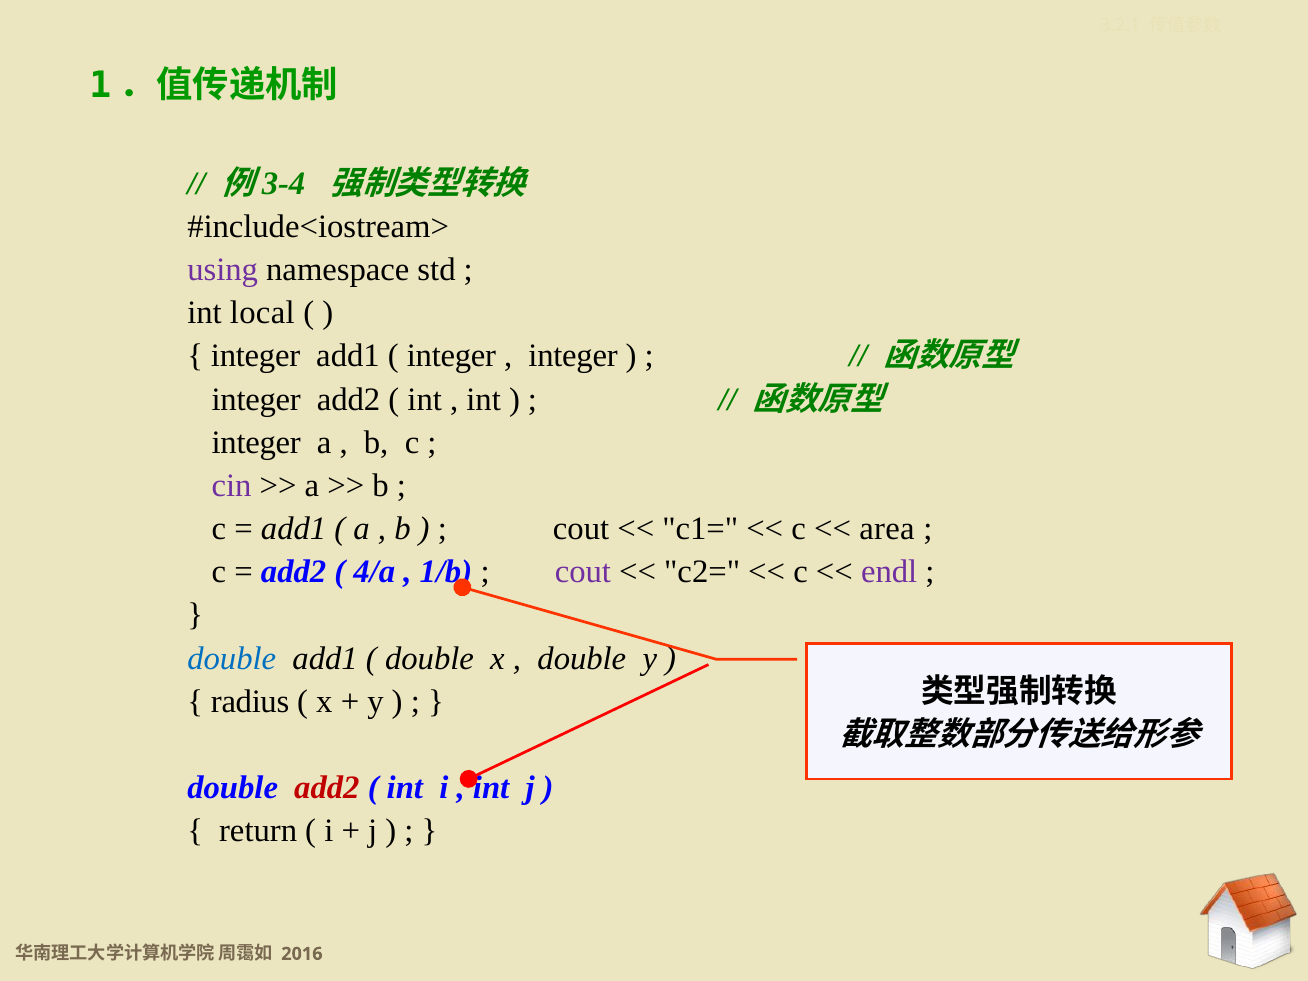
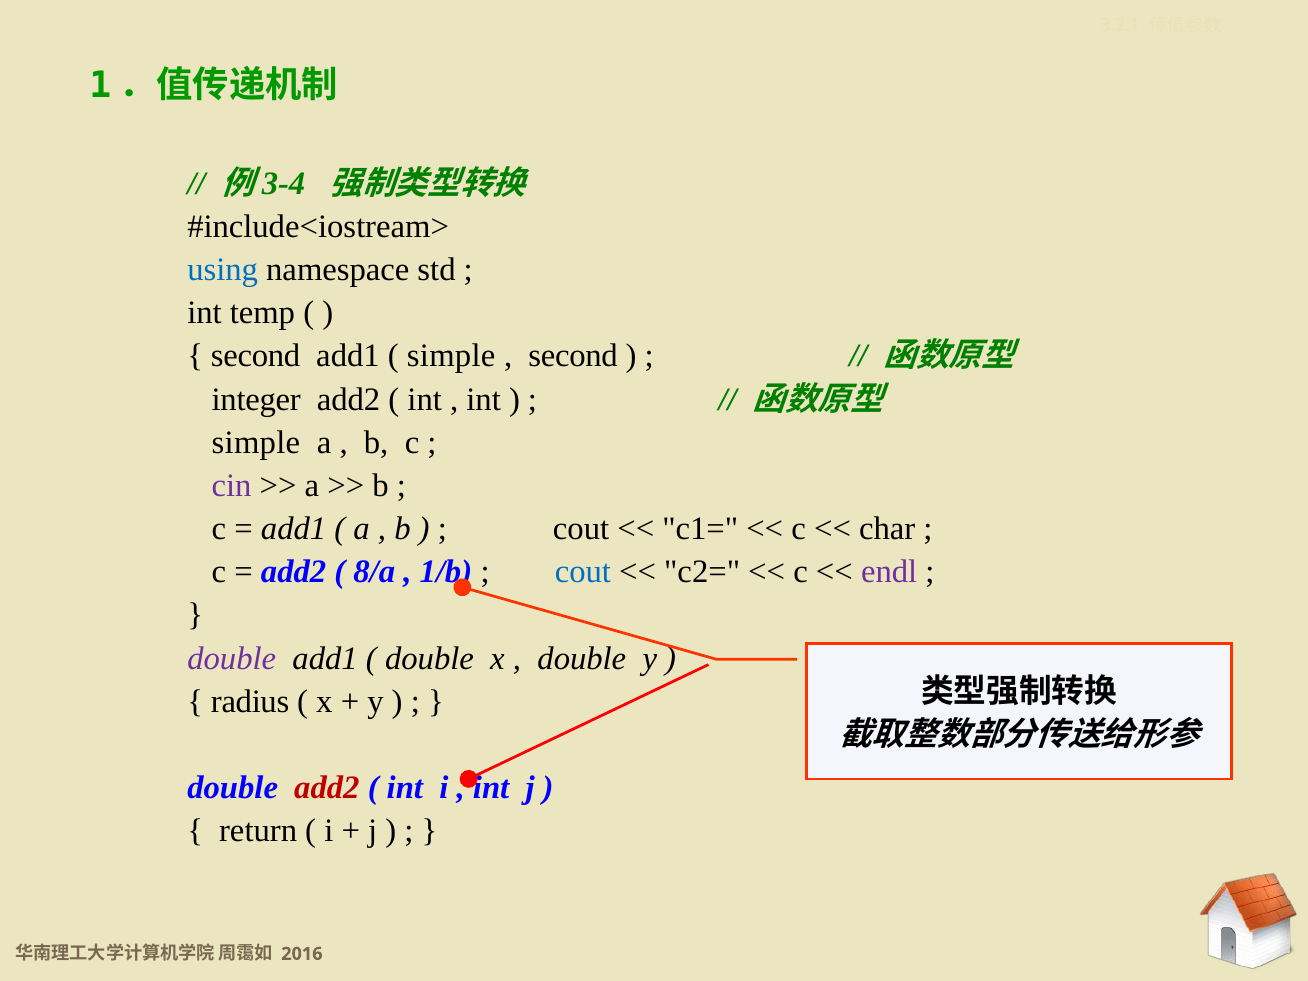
using colour: purple -> blue
local: local -> temp
integer at (256, 356): integer -> second
integer at (451, 356): integer -> simple
integer at (573, 356): integer -> second
integer at (256, 442): integer -> simple
area: area -> char
4/a: 4/a -> 8/a
cout at (583, 572) colour: purple -> blue
double at (232, 658) colour: blue -> purple
